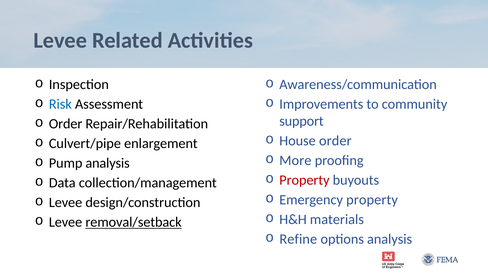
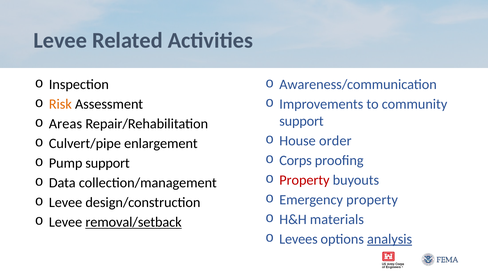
Risk colour: blue -> orange
Order at (66, 124): Order -> Areas
More: More -> Corps
Pump analysis: analysis -> support
Refine: Refine -> Levees
analysis at (390, 239) underline: none -> present
